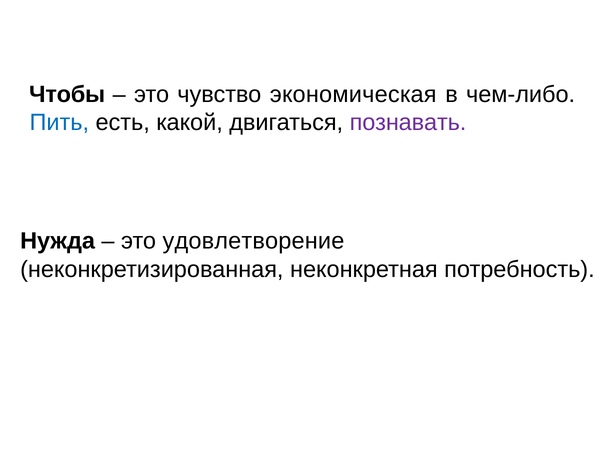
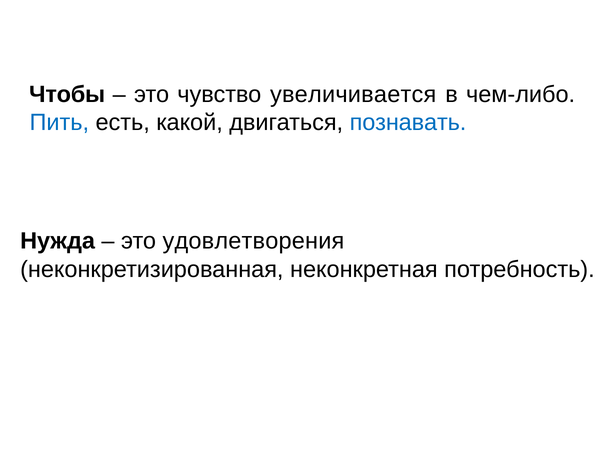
экономическая: экономическая -> увеличивается
познавать colour: purple -> blue
удовлетворение: удовлетворение -> удовлетворения
